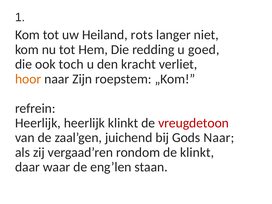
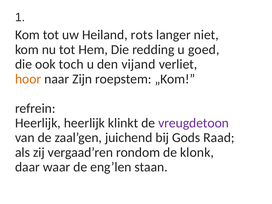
kracht: kracht -> vijand
vreugdetoon colour: red -> purple
Gods Naar: Naar -> Raad
de klinkt: klinkt -> klonk
